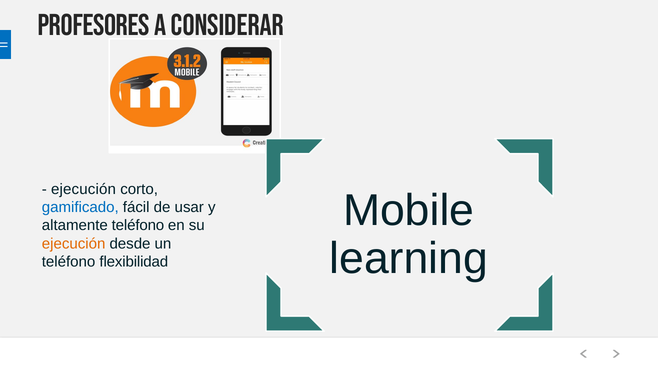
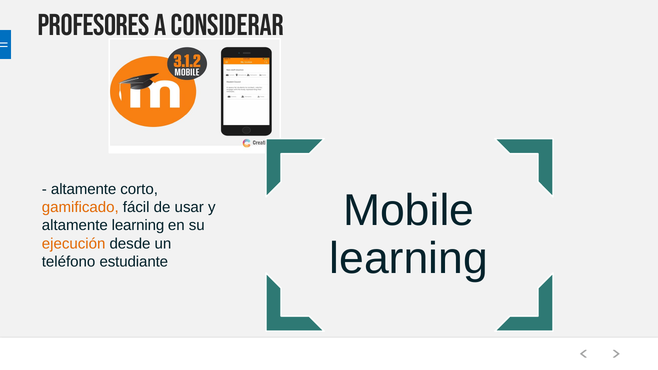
ejecución at (84, 189): ejecución -> altamente
gamificado colour: blue -> orange
altamente teléfono: teléfono -> learning
flexibilidad: flexibilidad -> estudiante
